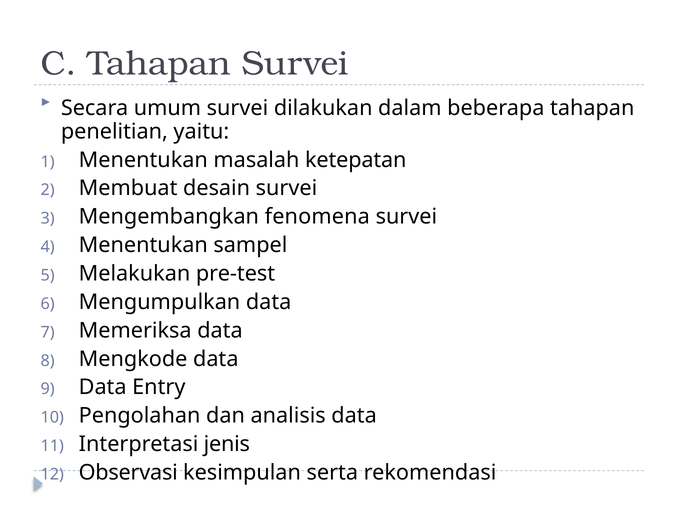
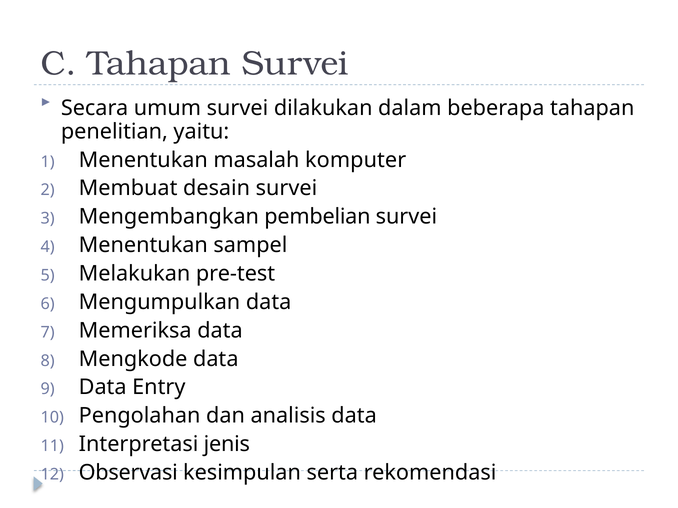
ketepatan: ketepatan -> komputer
fenomena: fenomena -> pembelian
